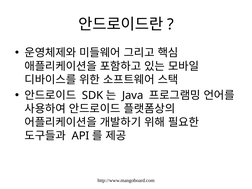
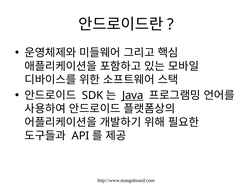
Java underline: none -> present
